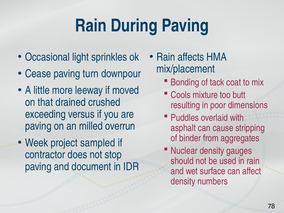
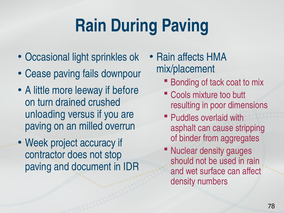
turn: turn -> fails
moved: moved -> before
that: that -> turn
exceeding: exceeding -> unloading
sampled: sampled -> accuracy
